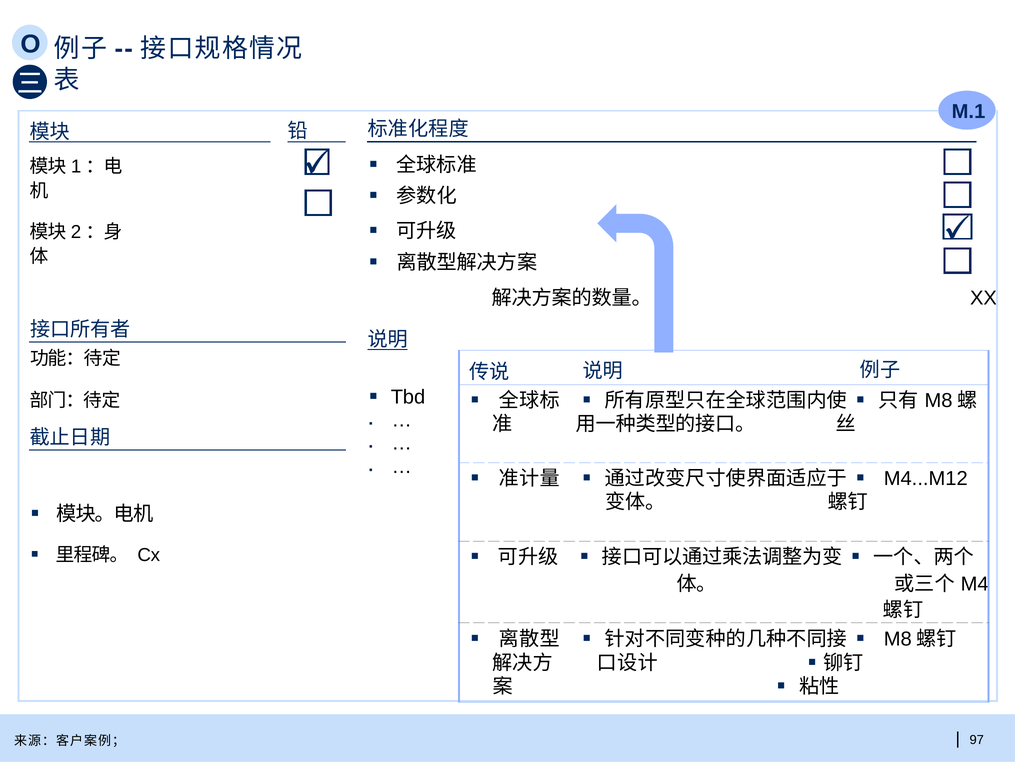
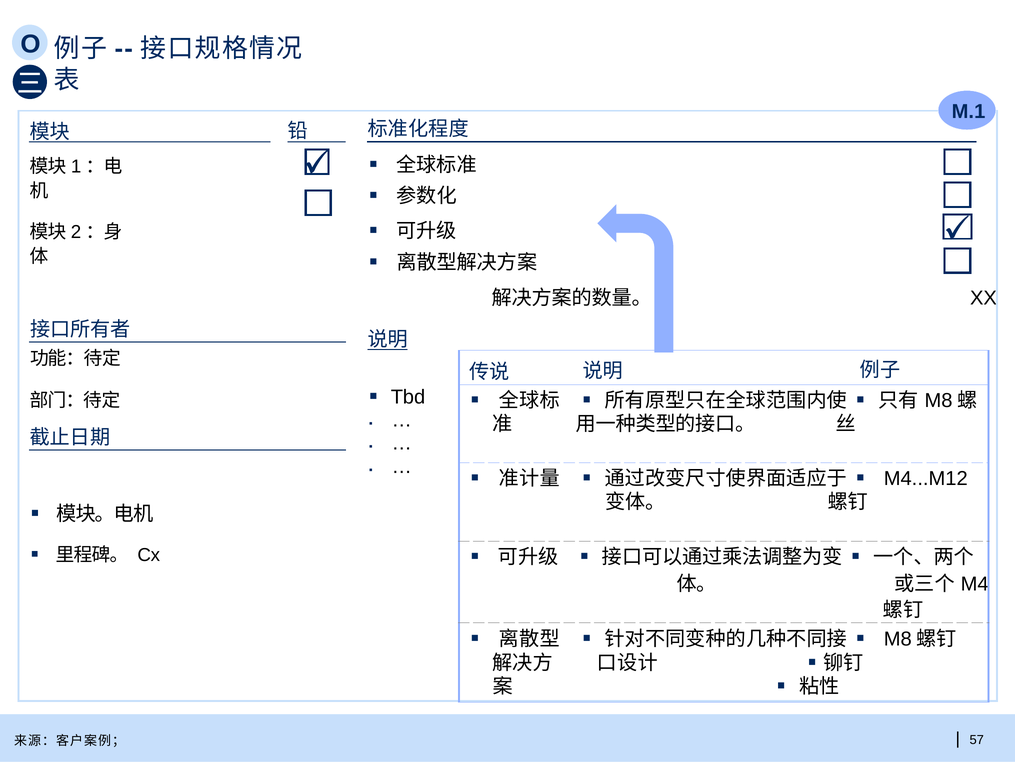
97: 97 -> 57
